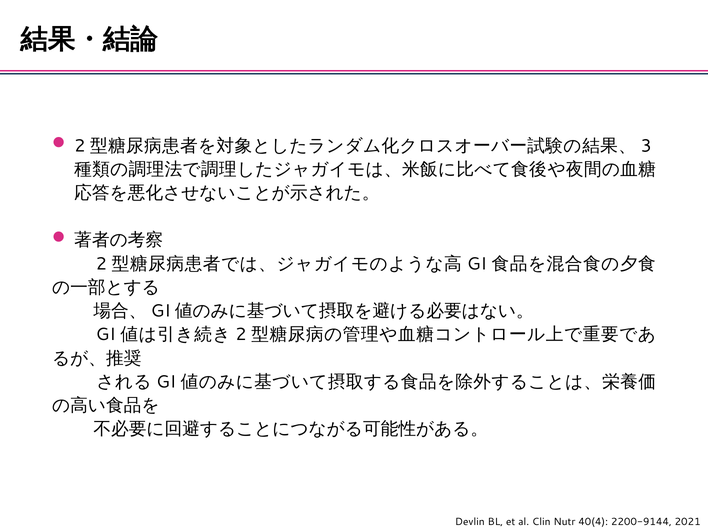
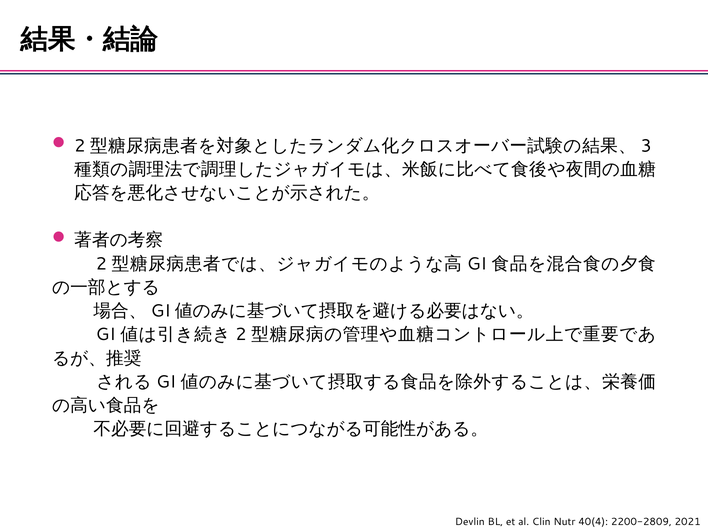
2200-9144: 2200-9144 -> 2200-2809
